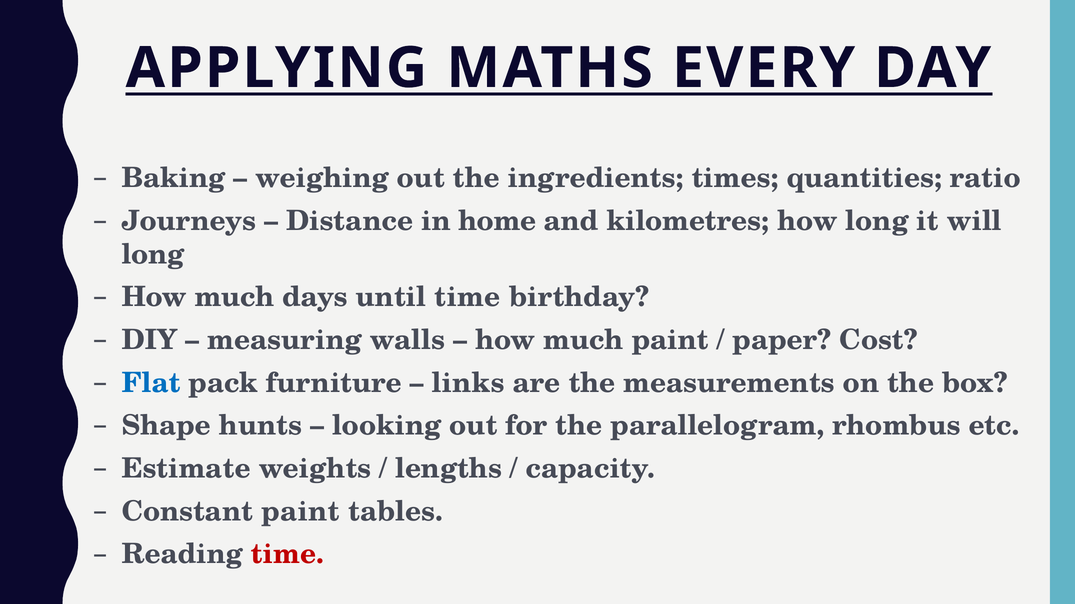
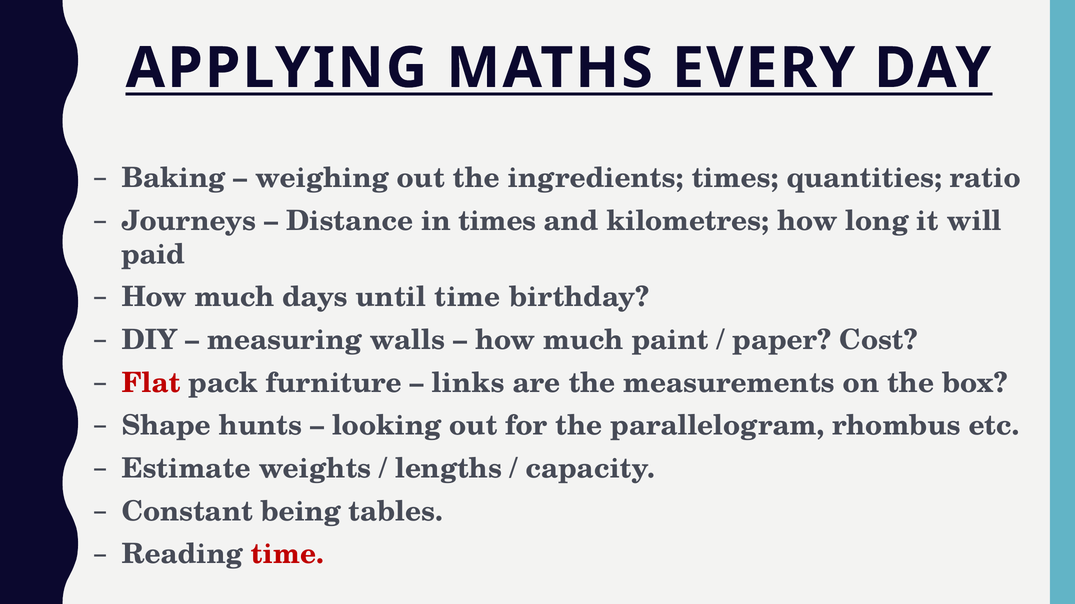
in home: home -> times
long at (153, 255): long -> paid
Flat colour: blue -> red
Constant paint: paint -> being
